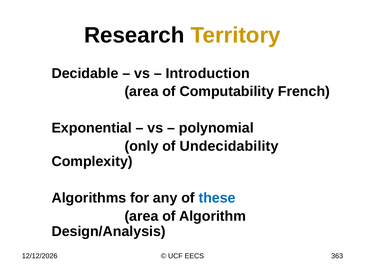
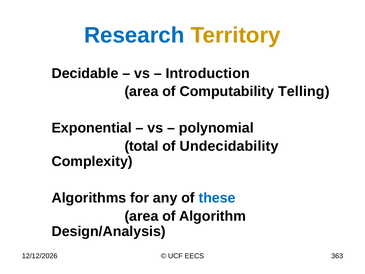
Research colour: black -> blue
French: French -> Telling
only: only -> total
